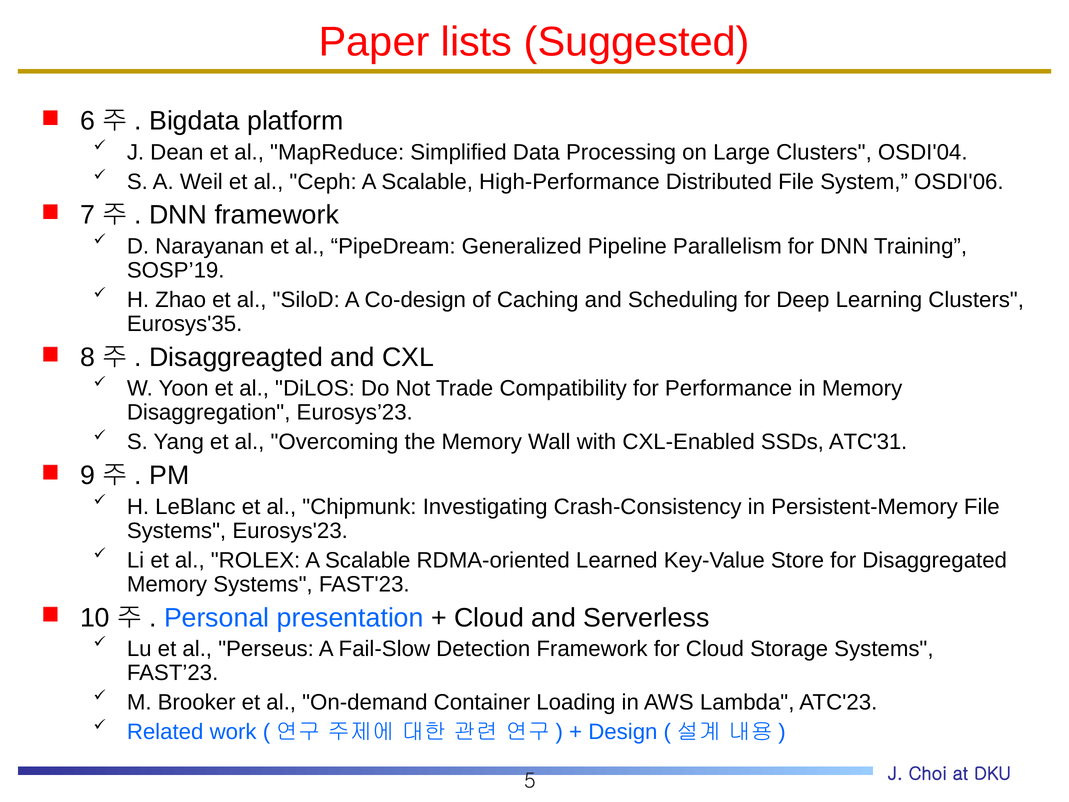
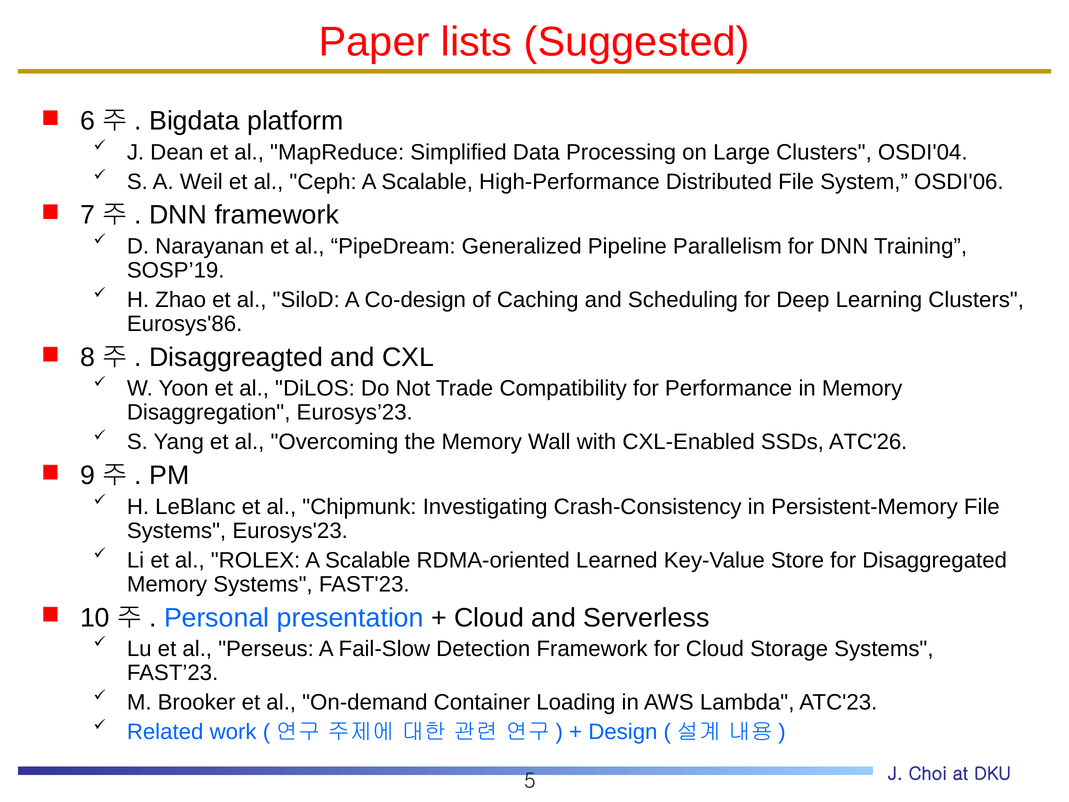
Eurosys'35: Eurosys'35 -> Eurosys'86
ATC'31: ATC'31 -> ATC'26
